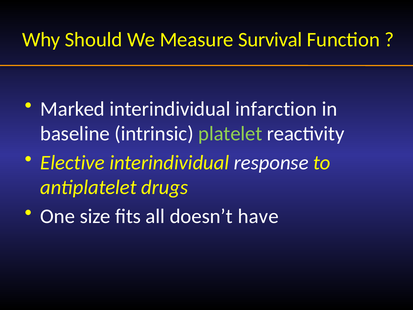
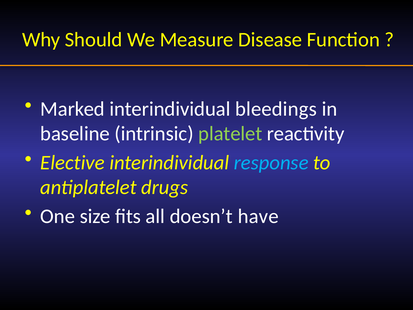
Survival: Survival -> Disease
infarction: infarction -> bleedings
response colour: white -> light blue
